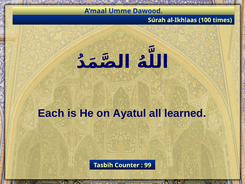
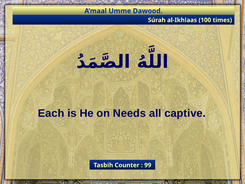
Ayatul: Ayatul -> Needs
learned: learned -> captive
